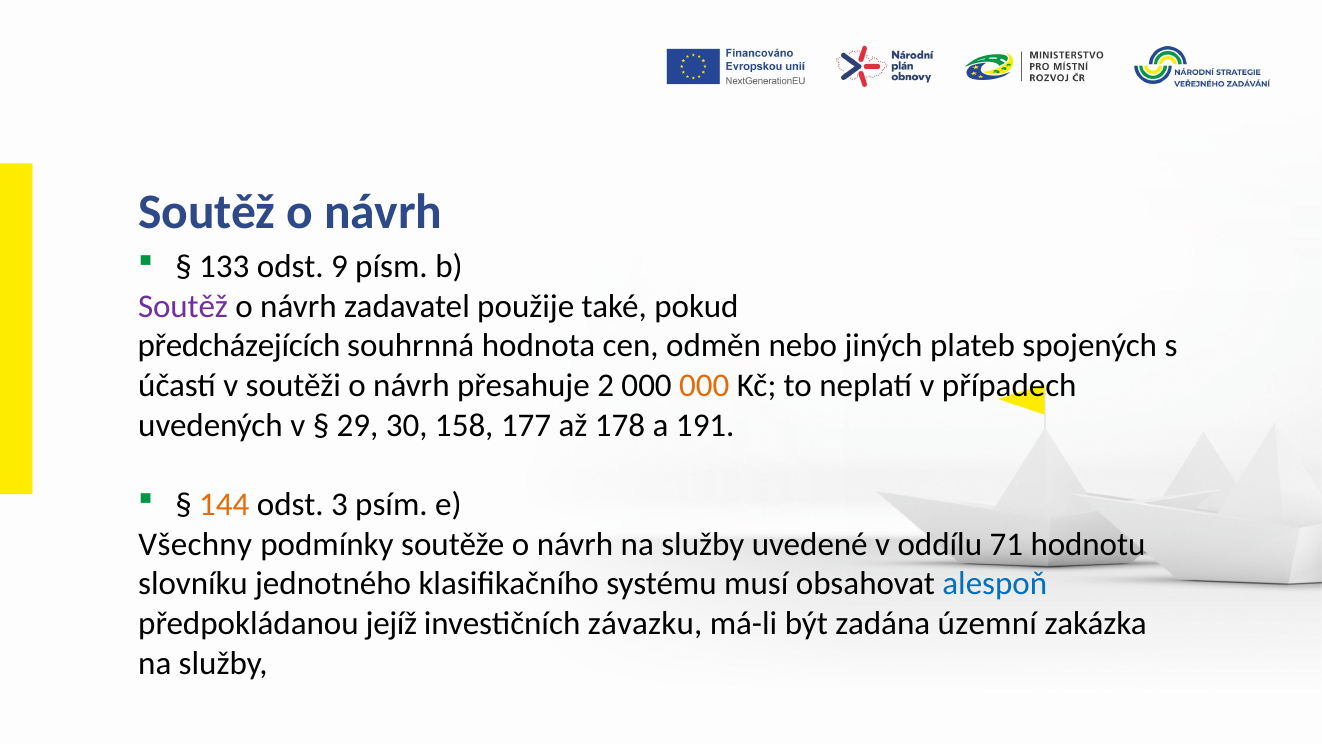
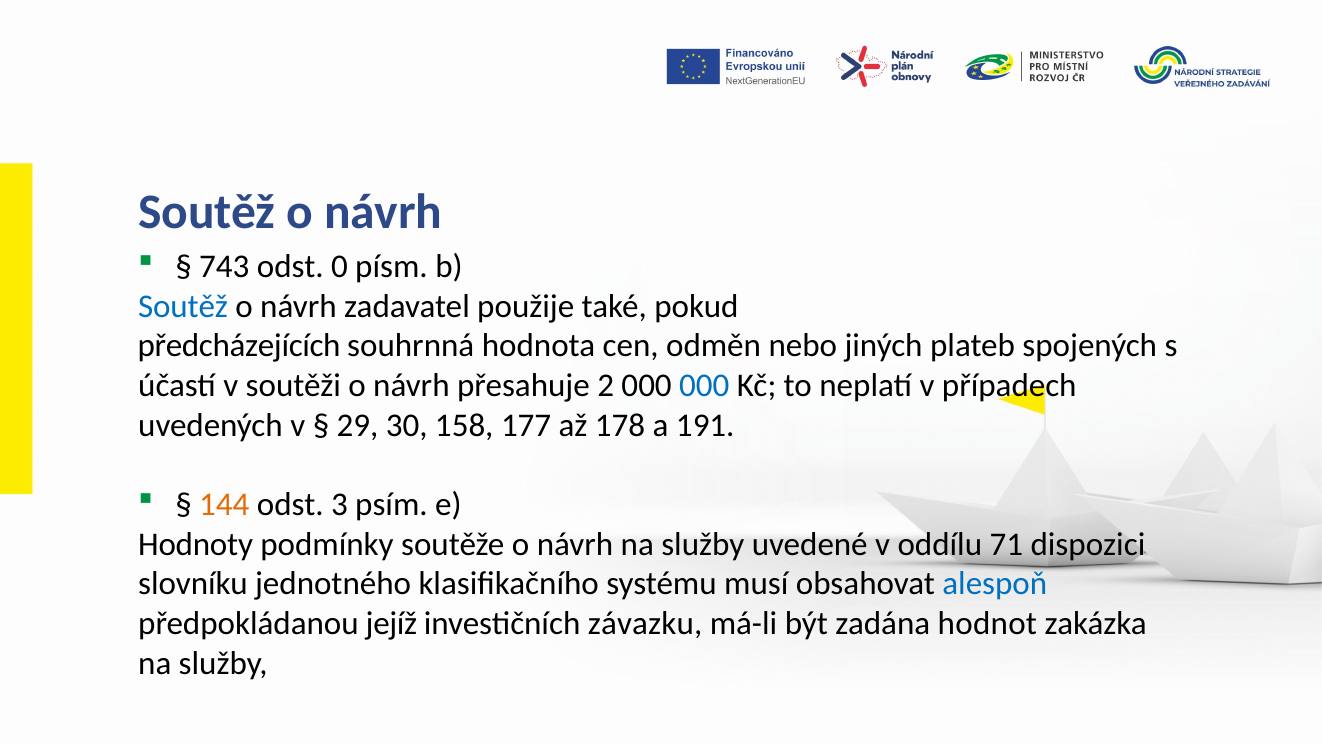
133: 133 -> 743
9: 9 -> 0
Soutěž at (183, 306) colour: purple -> blue
000 at (704, 385) colour: orange -> blue
Všechny: Všechny -> Hodnoty
hodnotu: hodnotu -> dispozici
územní: územní -> hodnot
